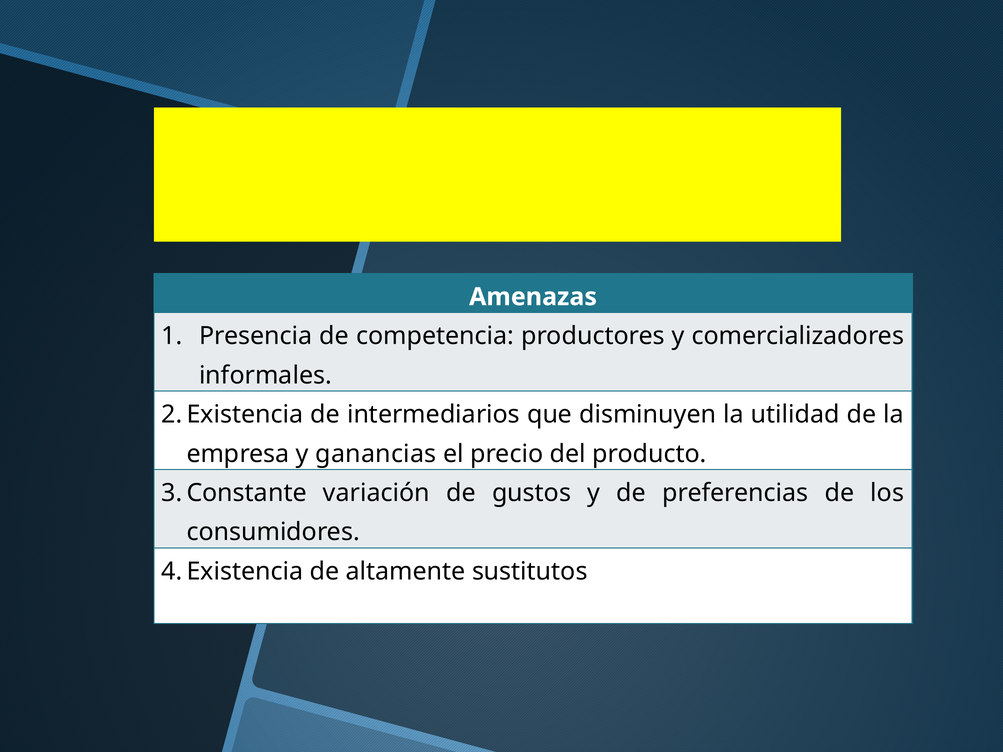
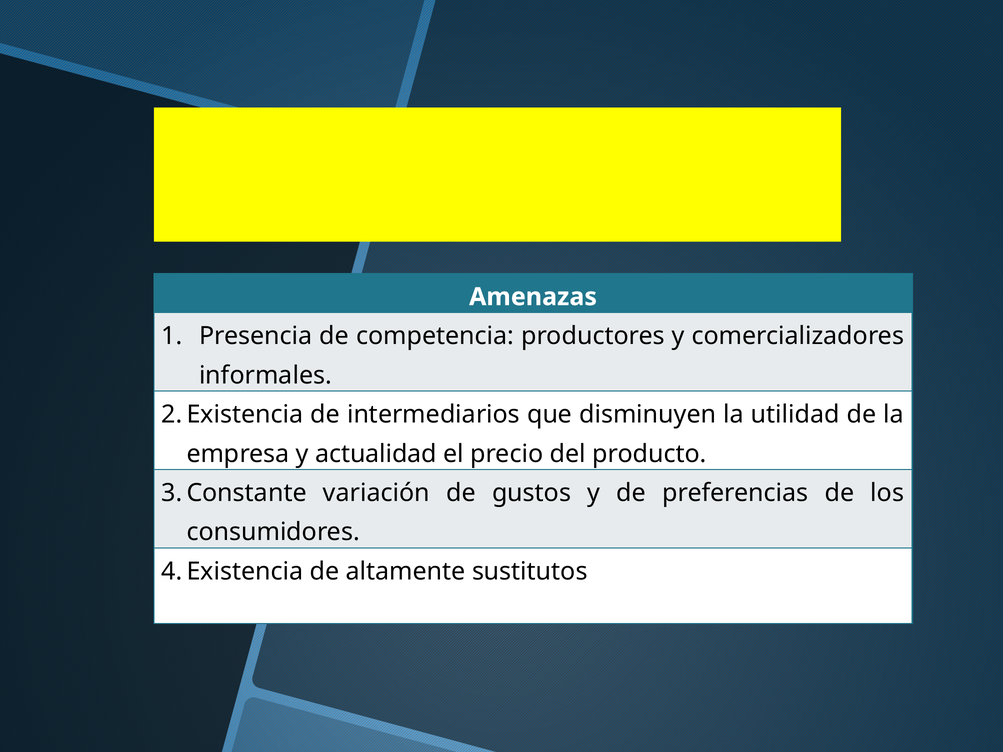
ganancias: ganancias -> actualidad
